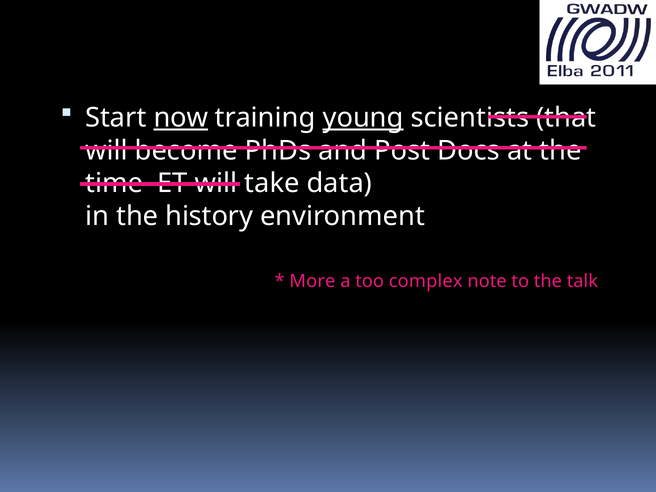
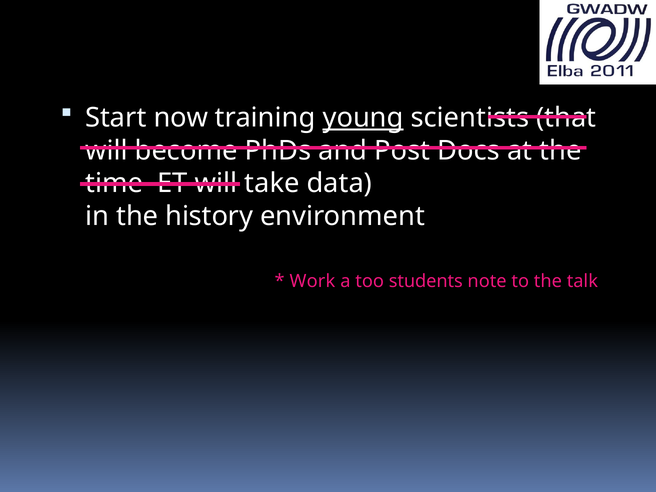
now underline: present -> none
More: More -> Work
complex: complex -> students
